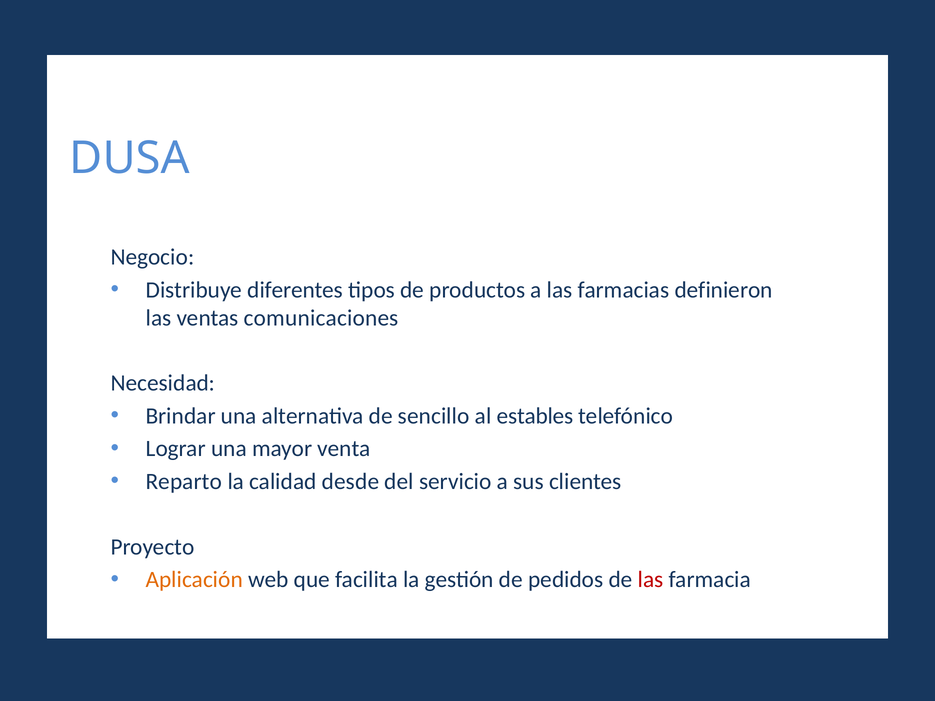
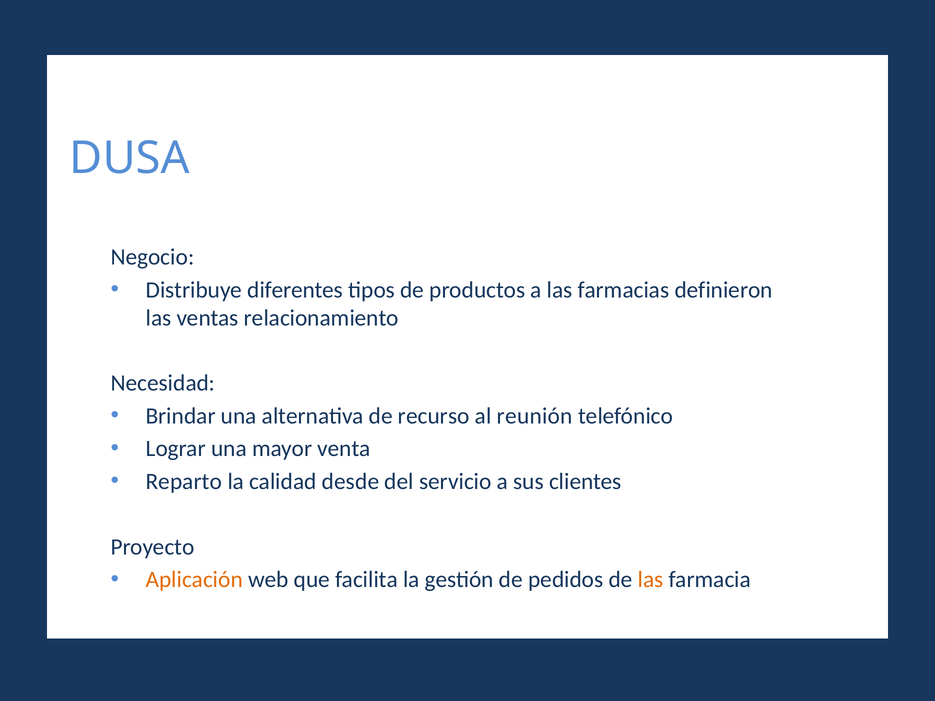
comunicaciones: comunicaciones -> relacionamiento
sencillo: sencillo -> recurso
estables: estables -> reunión
las at (651, 580) colour: red -> orange
